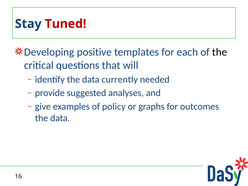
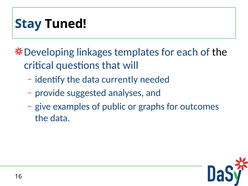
Tuned colour: red -> black
positive: positive -> linkages
policy: policy -> public
